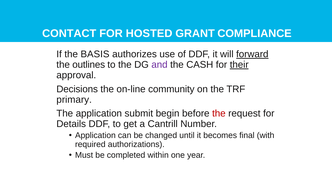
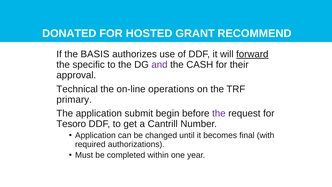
CONTACT: CONTACT -> DONATED
COMPLIANCE: COMPLIANCE -> RECOMMEND
outlines: outlines -> specific
their underline: present -> none
Decisions: Decisions -> Technical
community: community -> operations
the at (219, 113) colour: red -> purple
Details: Details -> Tesoro
